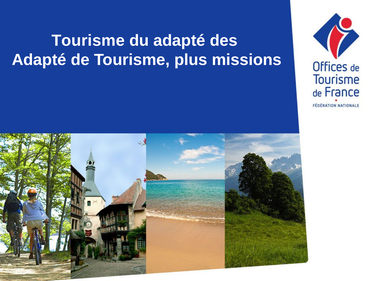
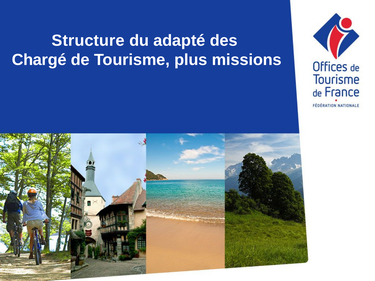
Tourisme at (88, 41): Tourisme -> Structure
Adapté at (39, 60): Adapté -> Chargé
